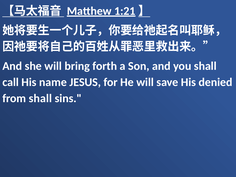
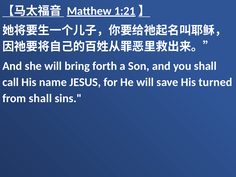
denied: denied -> turned
